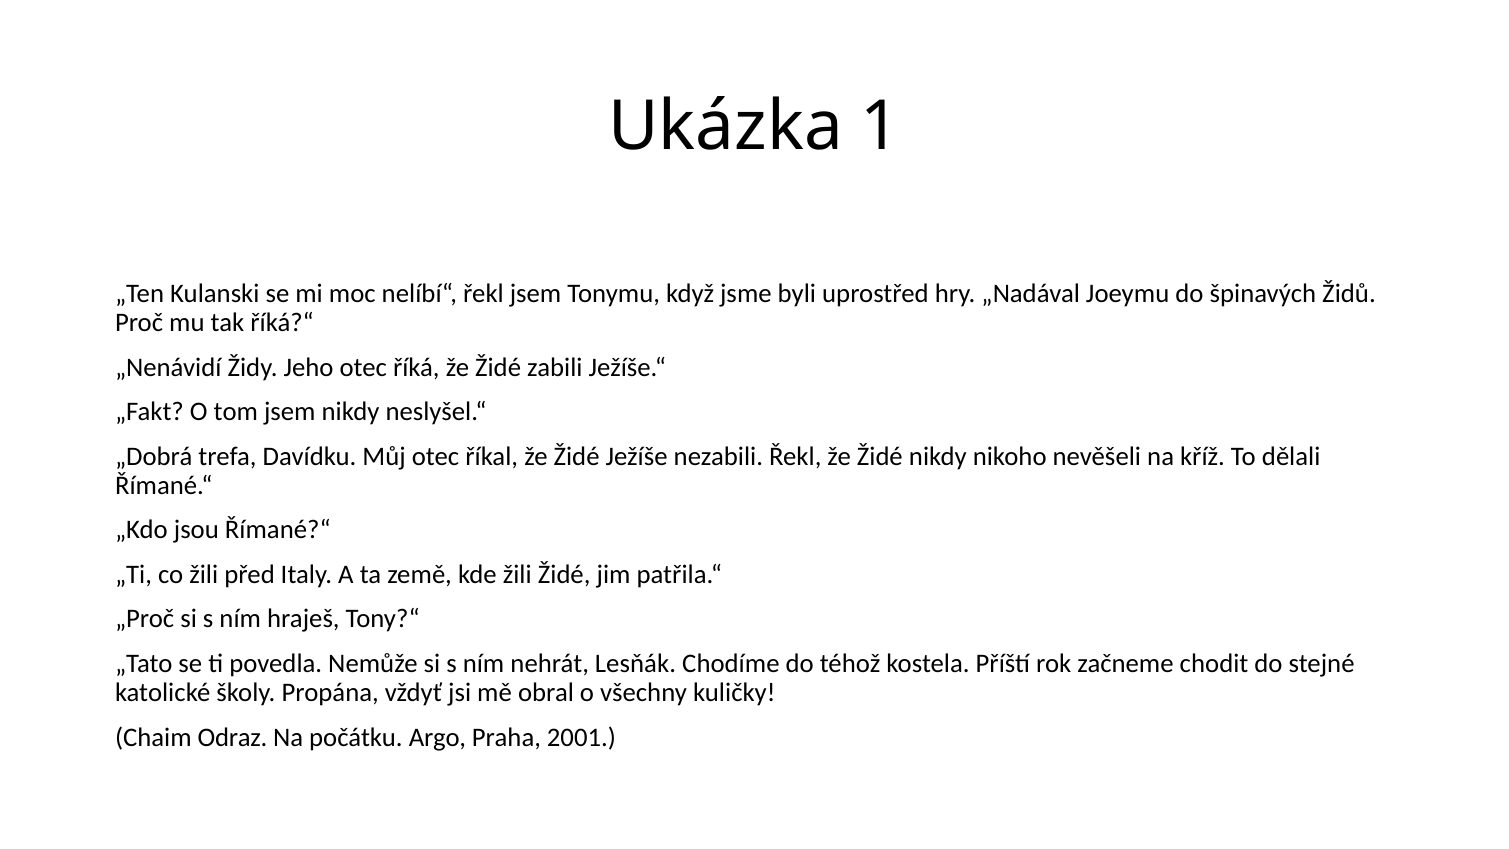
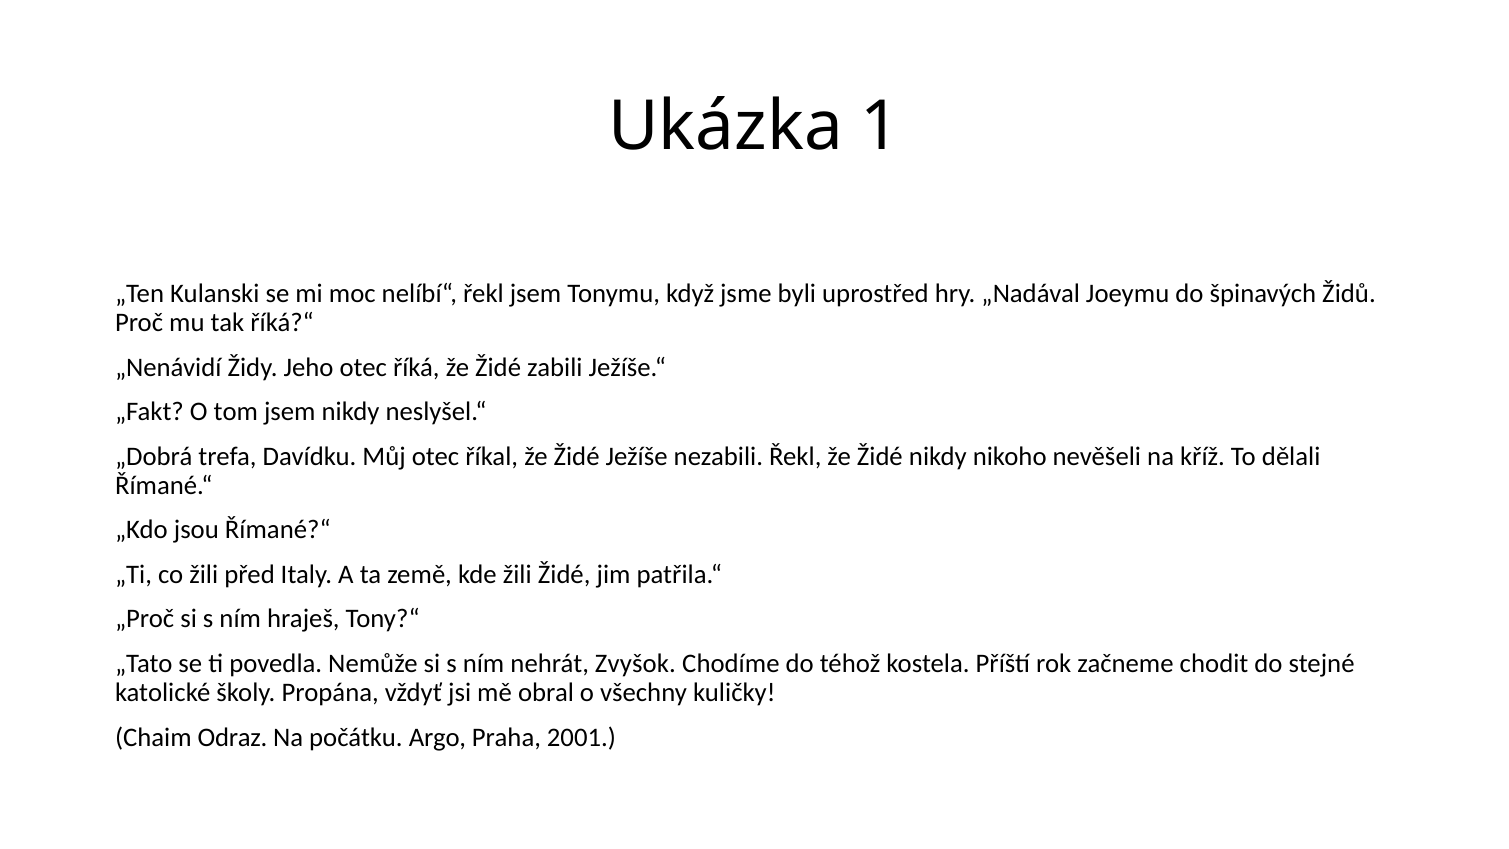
Lesňák: Lesňák -> Zvyšok
